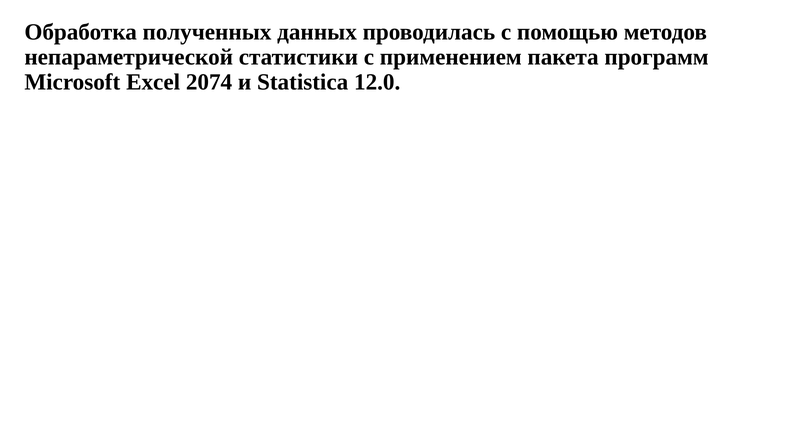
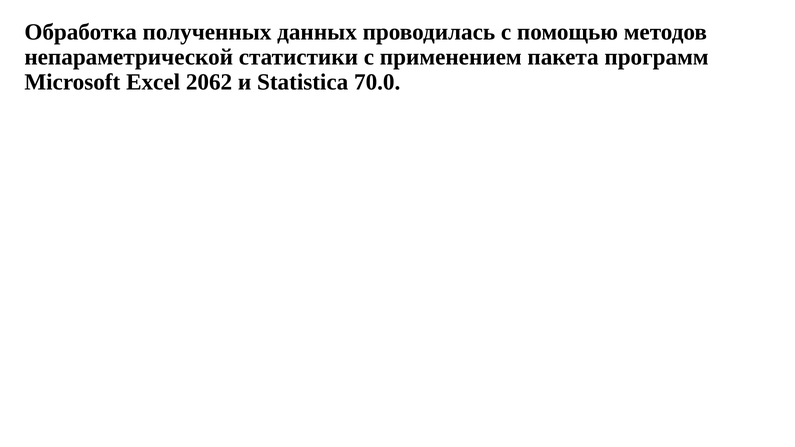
2074: 2074 -> 2062
12.0: 12.0 -> 70.0
